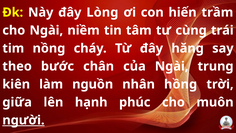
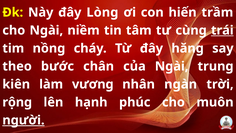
trái underline: none -> present
nguồn: nguồn -> vương
hồng: hồng -> ngàn
giữa: giữa -> rộng
